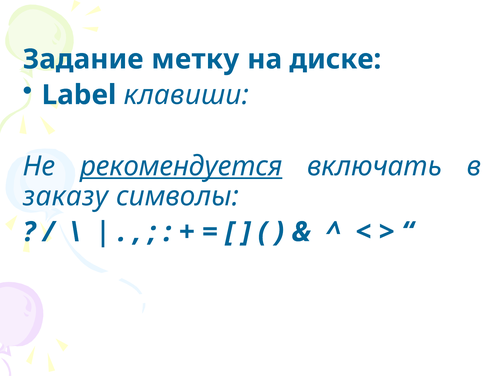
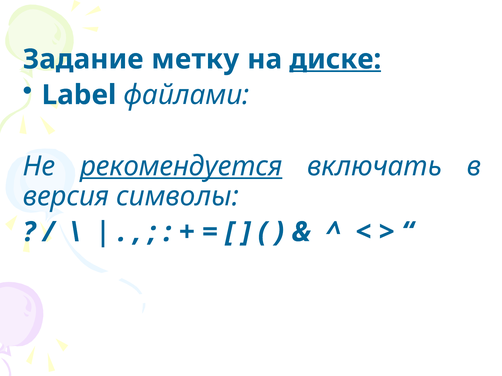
диске underline: none -> present
клавиши: клавиши -> файлами
заказу: заказу -> версия
